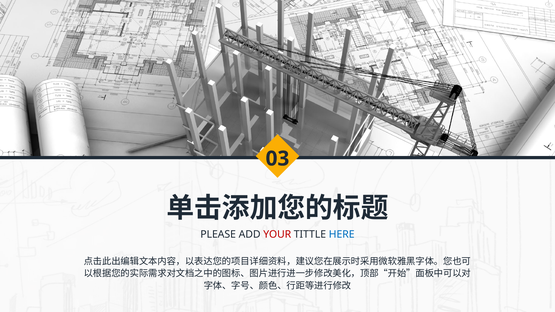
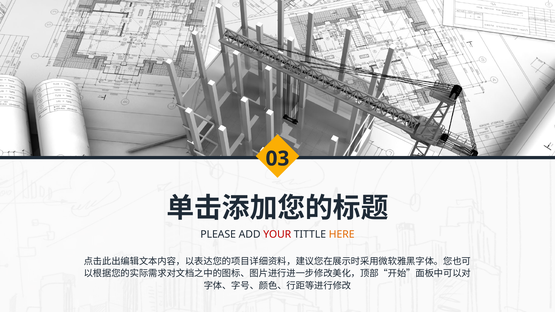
HERE colour: blue -> orange
